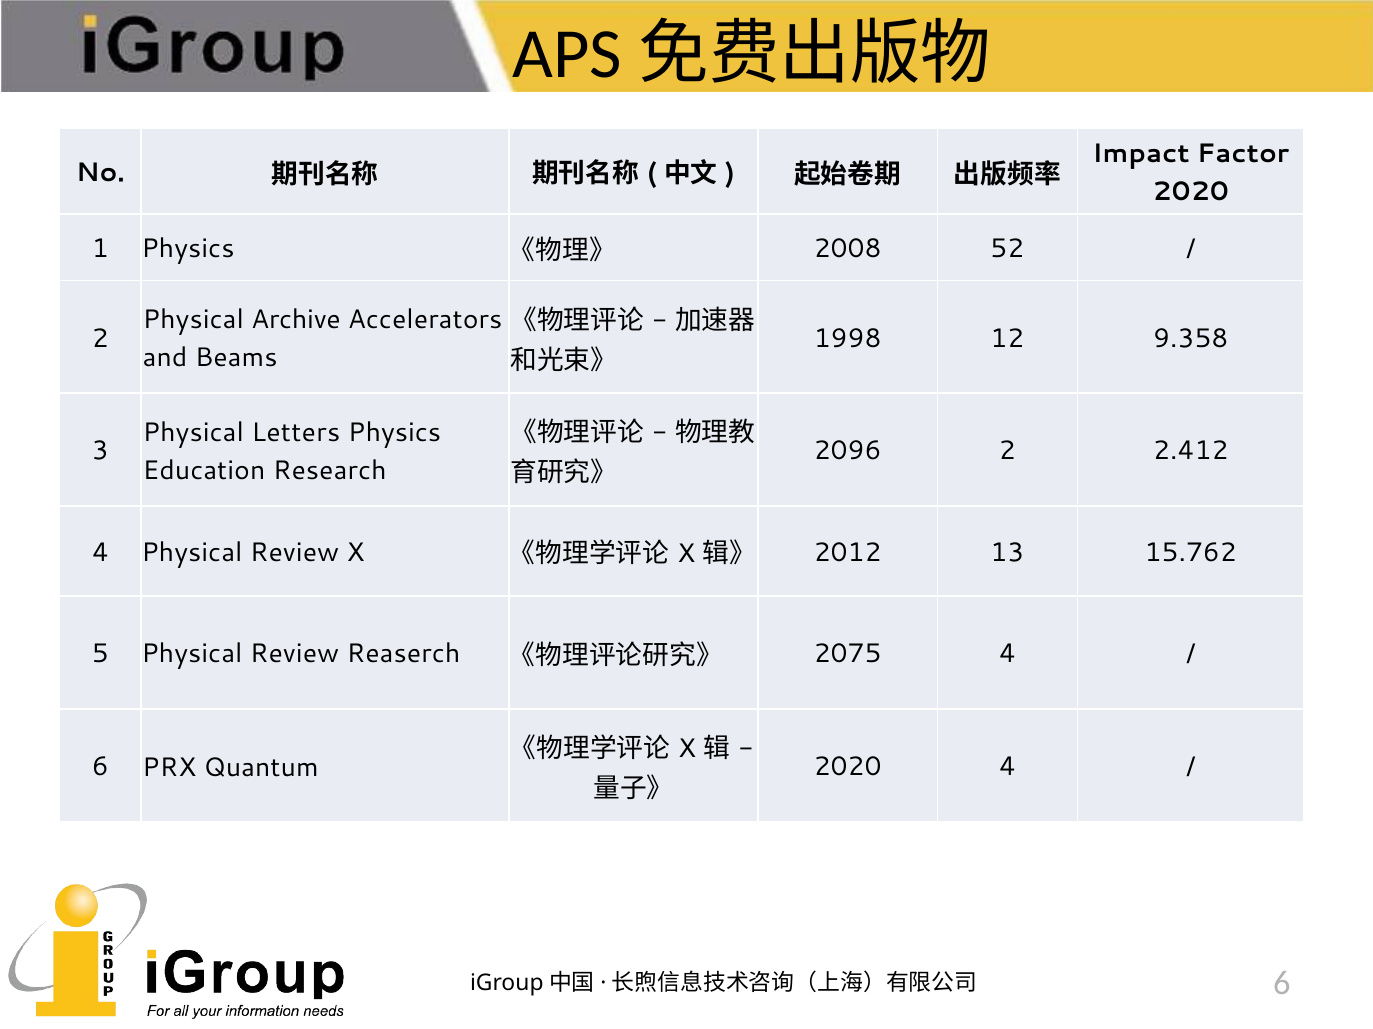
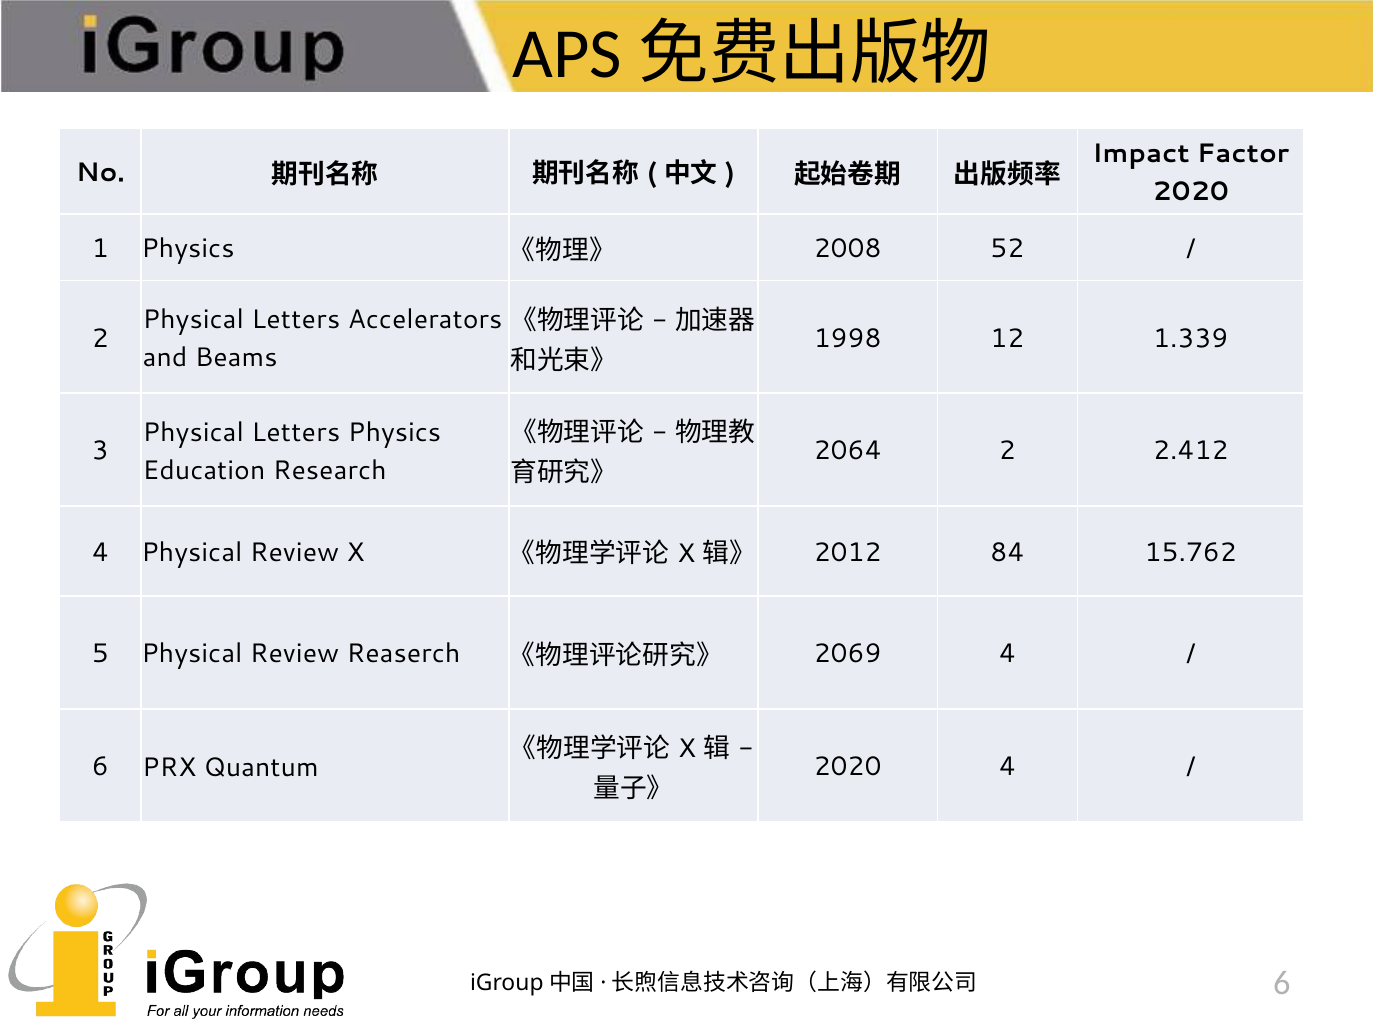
Archive at (296, 320): Archive -> Letters
9.358: 9.358 -> 1.339
2096: 2096 -> 2064
13: 13 -> 84
2075: 2075 -> 2069
